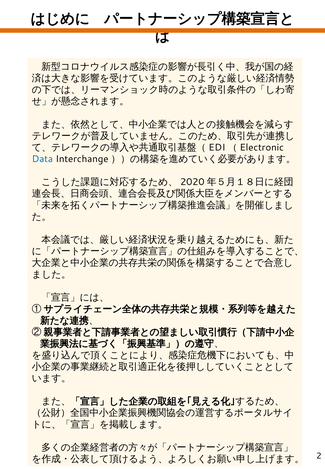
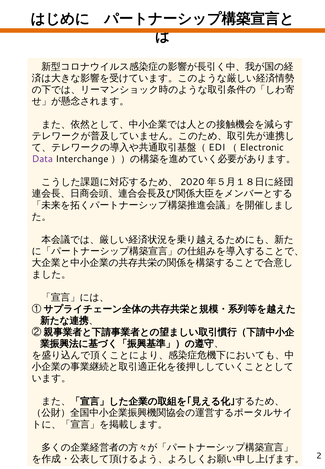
Data colour: blue -> purple
